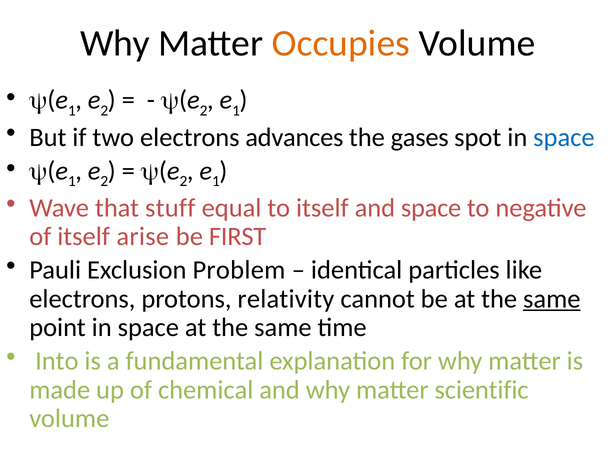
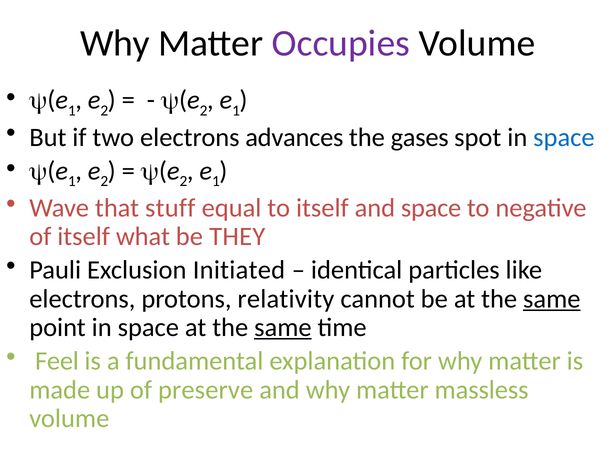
Occupies colour: orange -> purple
arise: arise -> what
FIRST: FIRST -> THEY
Problem: Problem -> Initiated
same at (283, 327) underline: none -> present
Into: Into -> Feel
chemical: chemical -> preserve
scientific: scientific -> massless
